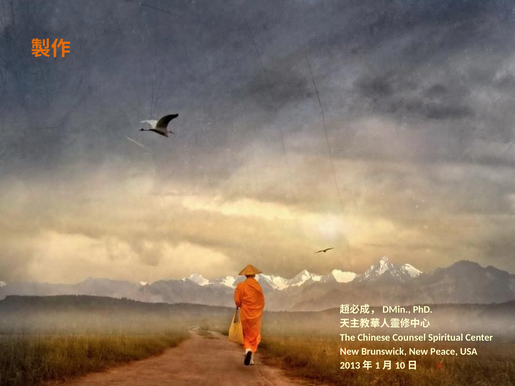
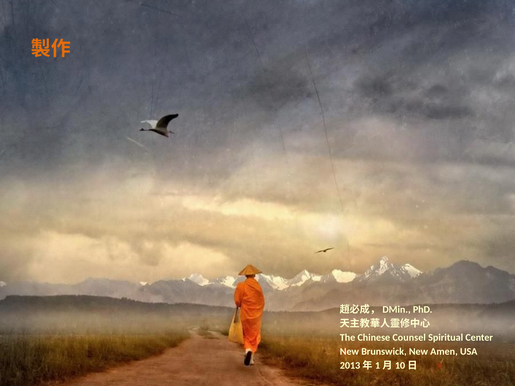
Peace: Peace -> Amen
